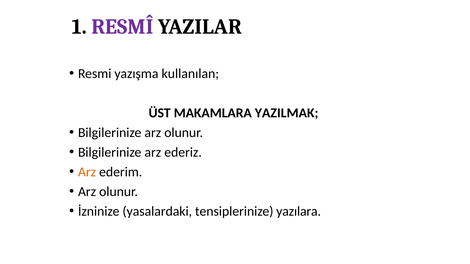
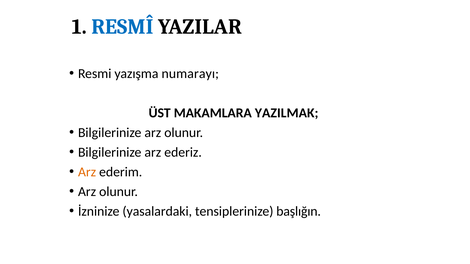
RESMÎ colour: purple -> blue
kullanılan: kullanılan -> numarayı
yazılara: yazılara -> başlığın
